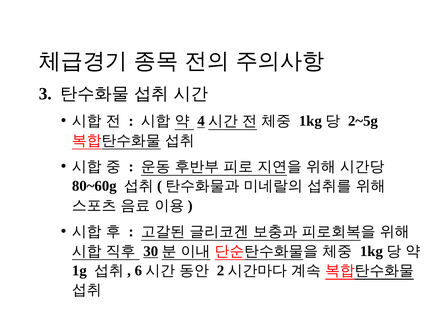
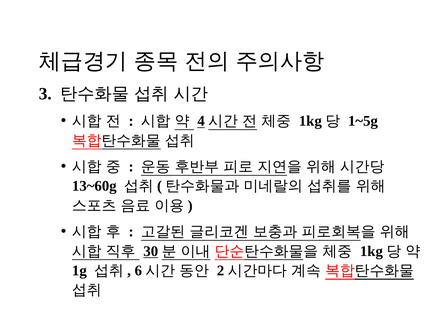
2~5g: 2~5g -> 1~5g
80~60g: 80~60g -> 13~60g
